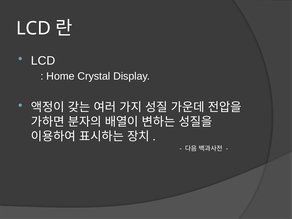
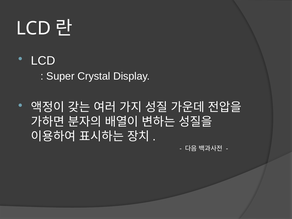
Home: Home -> Super
